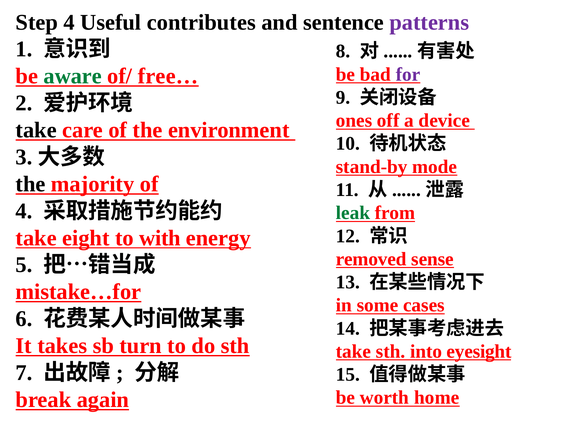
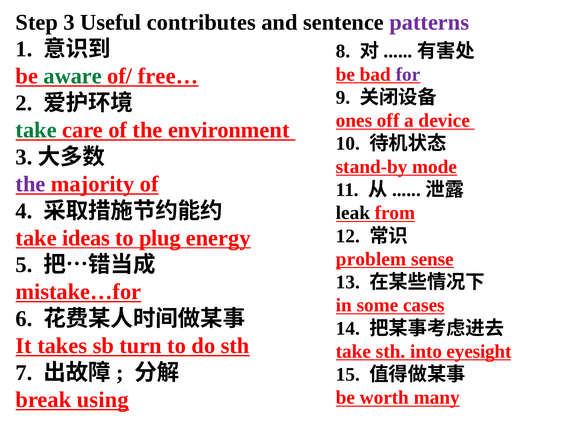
Step 4: 4 -> 3
take at (36, 130) colour: black -> green
the at (31, 184) colour: black -> purple
leak colour: green -> black
eight: eight -> ideas
with: with -> plug
removed: removed -> problem
home: home -> many
again: again -> using
